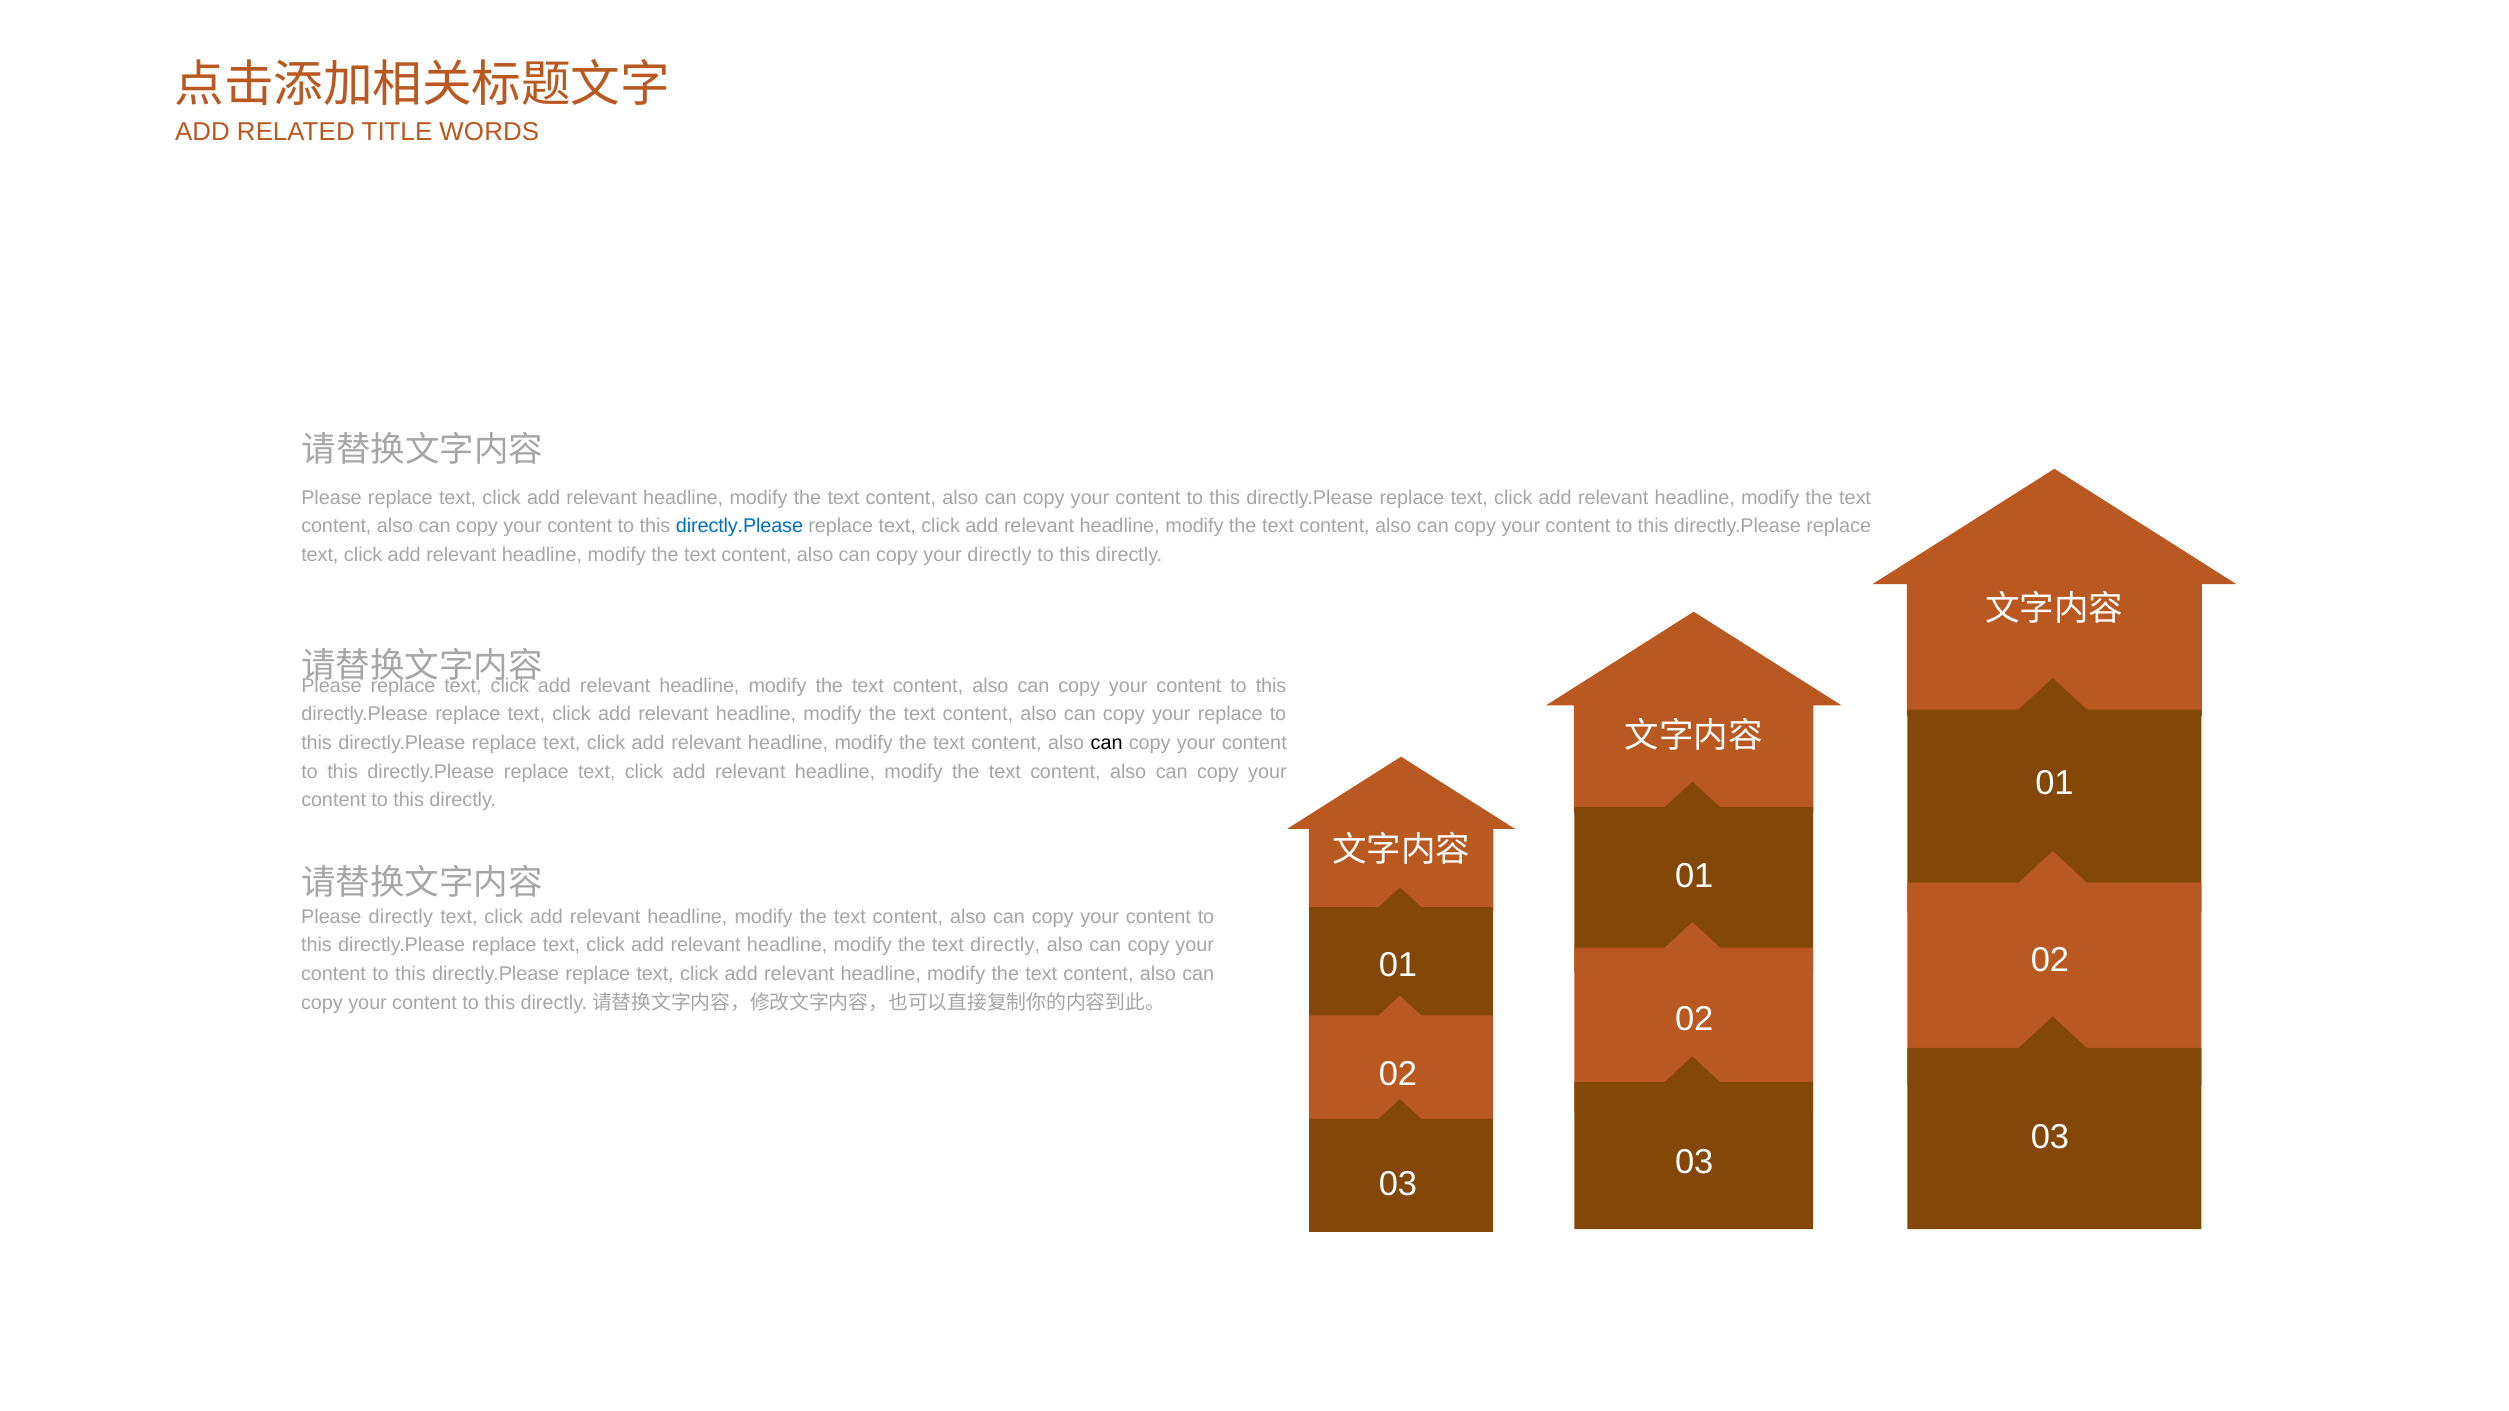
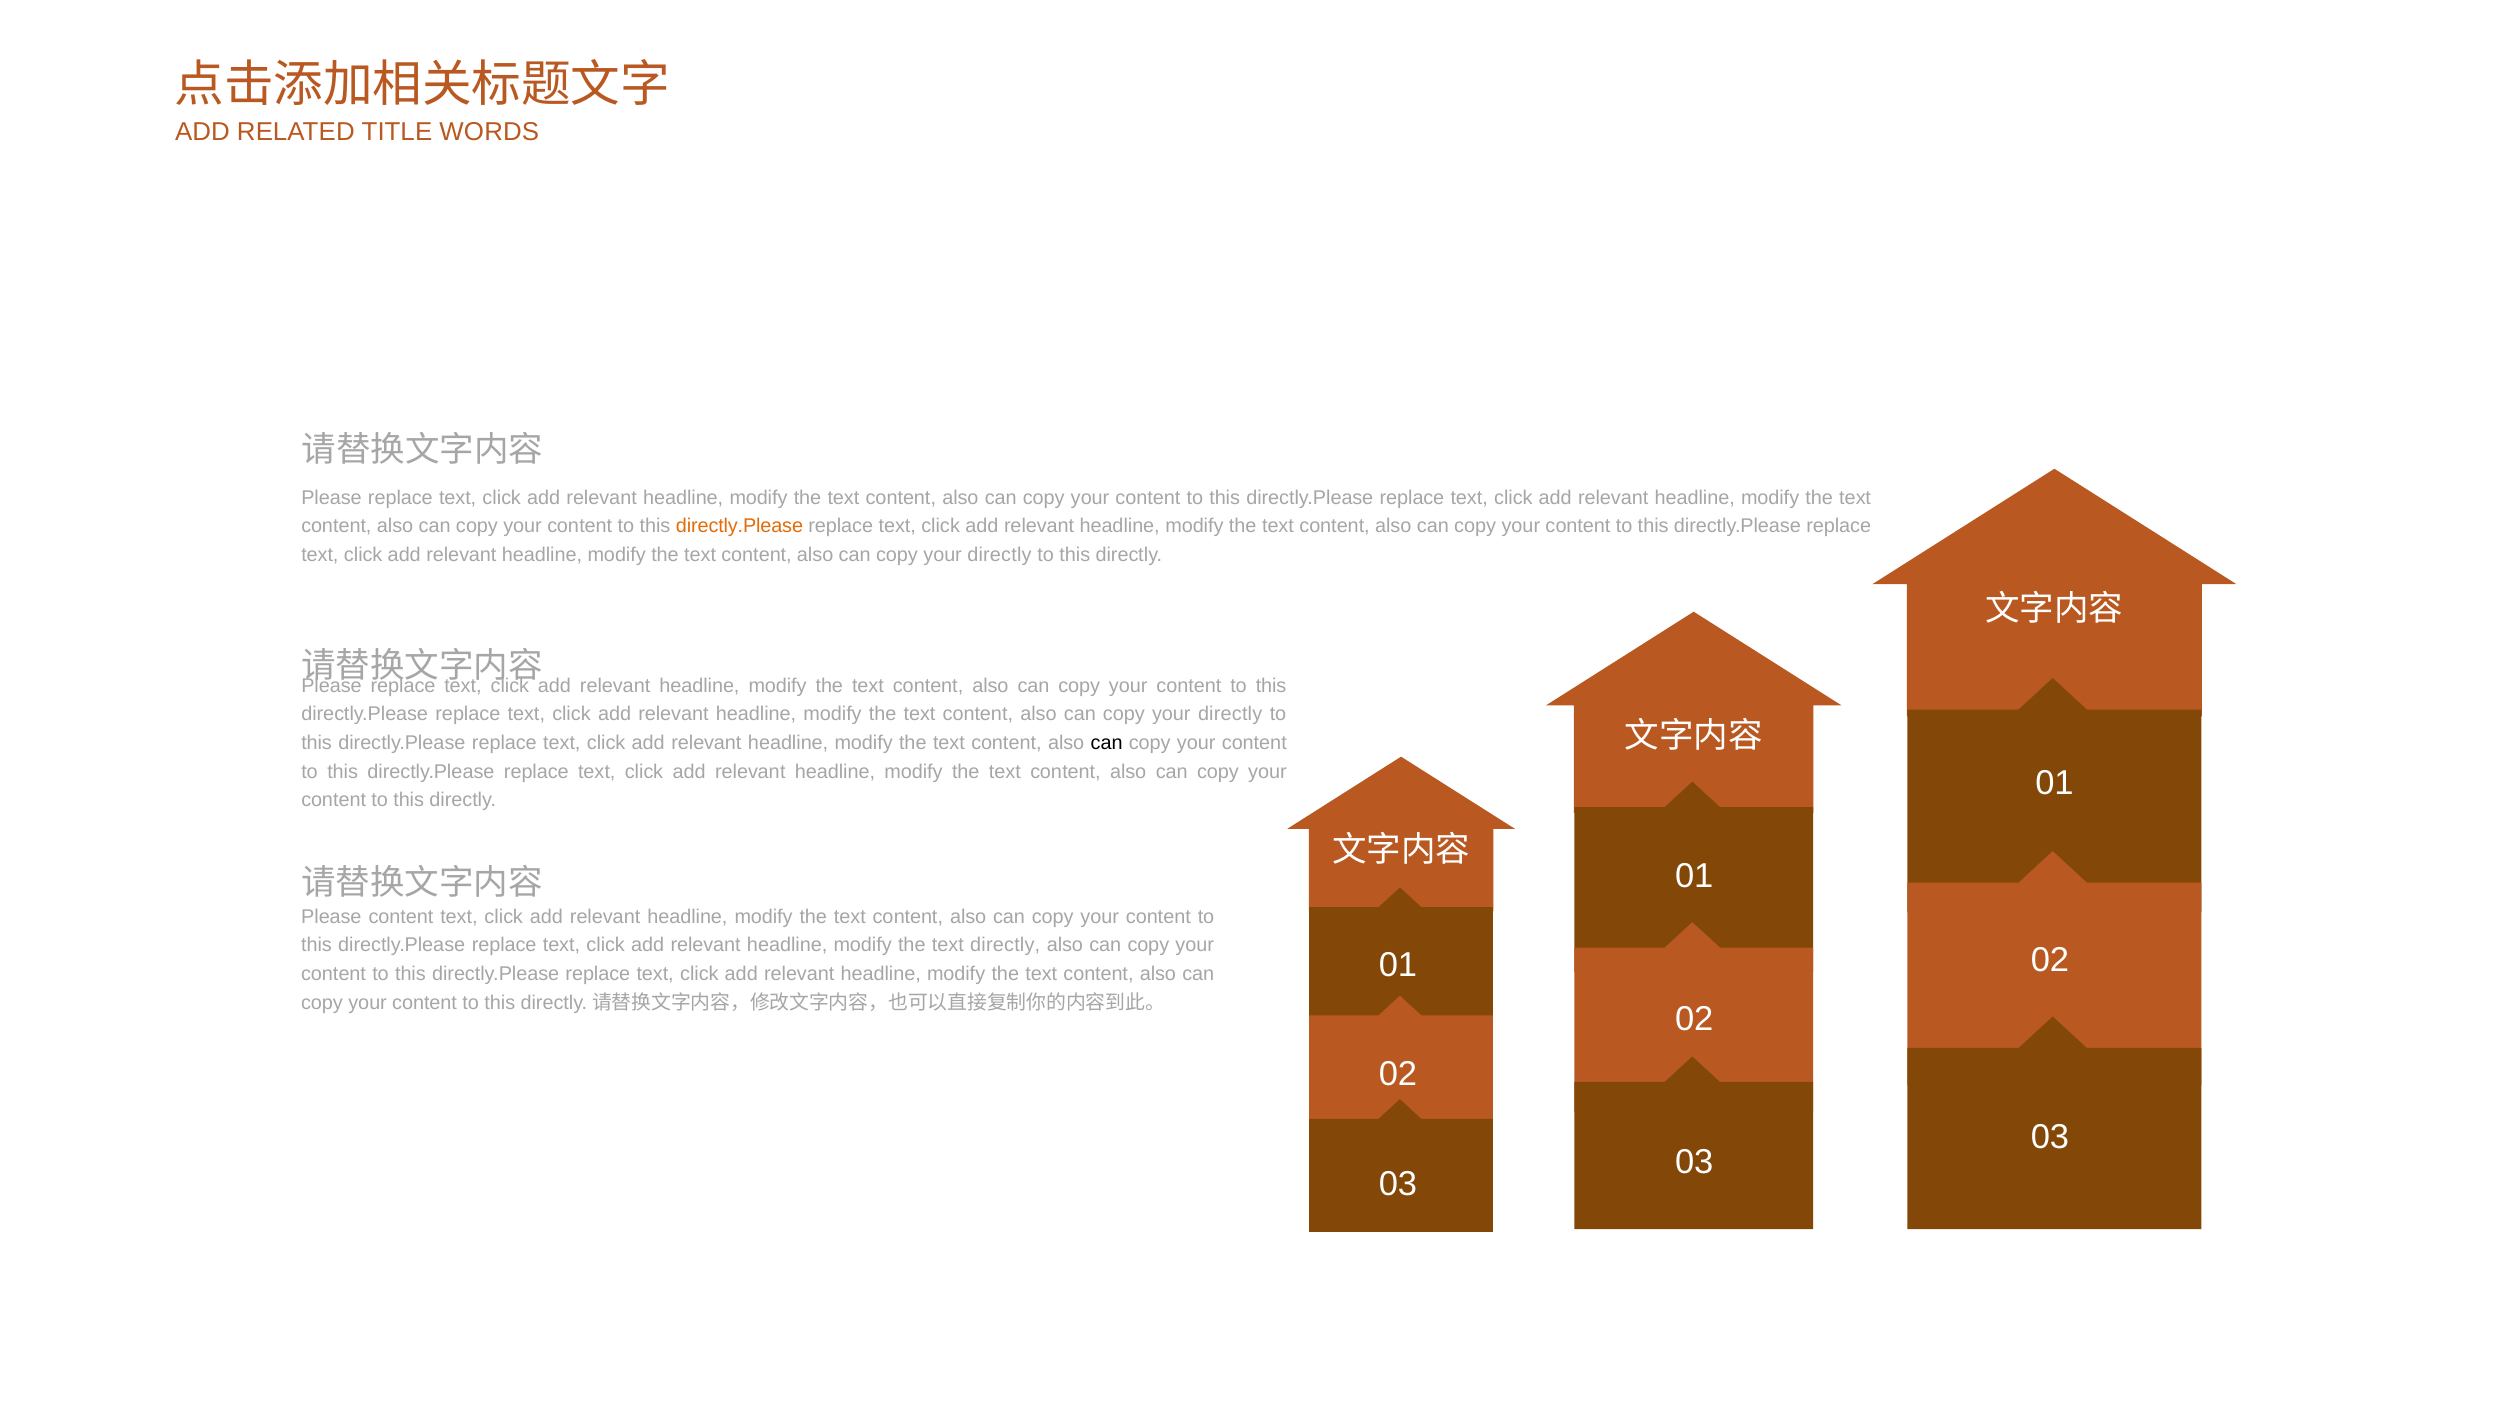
directly.Please at (740, 526) colour: blue -> orange
replace at (1230, 715): replace -> directly
Please directly: directly -> content
